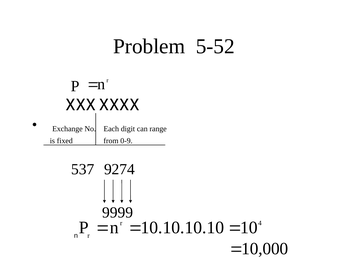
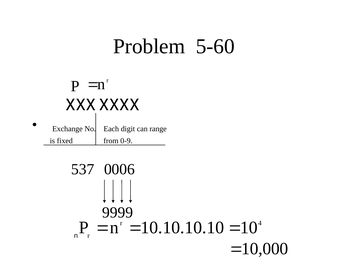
5-52: 5-52 -> 5-60
9274: 9274 -> 0006
